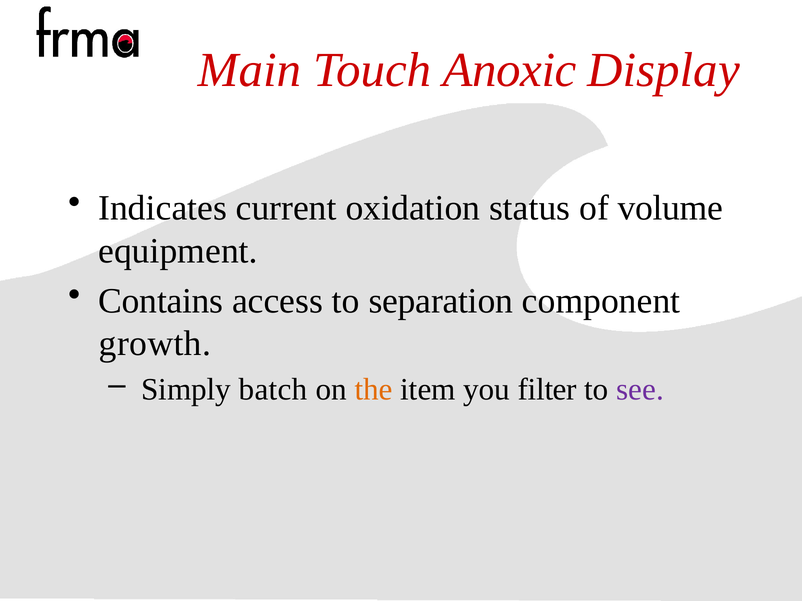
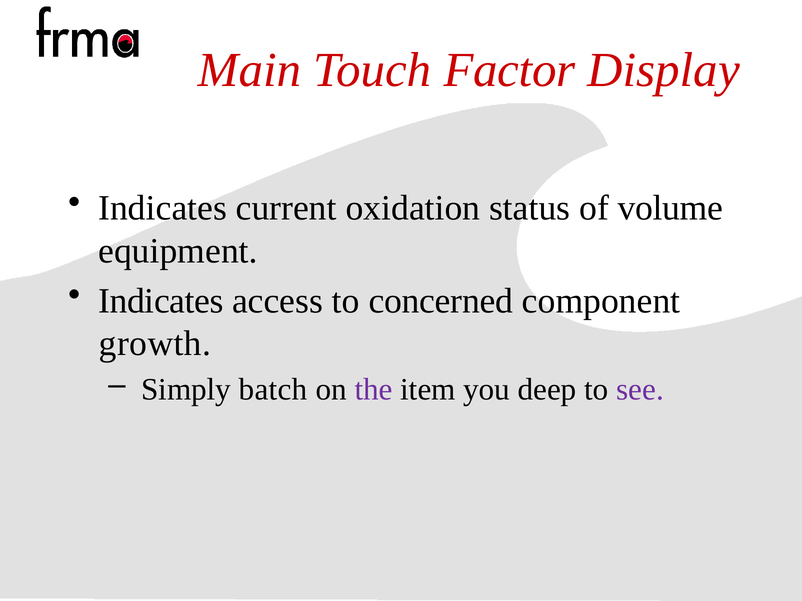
Anoxic: Anoxic -> Factor
Contains at (161, 301): Contains -> Indicates
separation: separation -> concerned
the colour: orange -> purple
filter: filter -> deep
